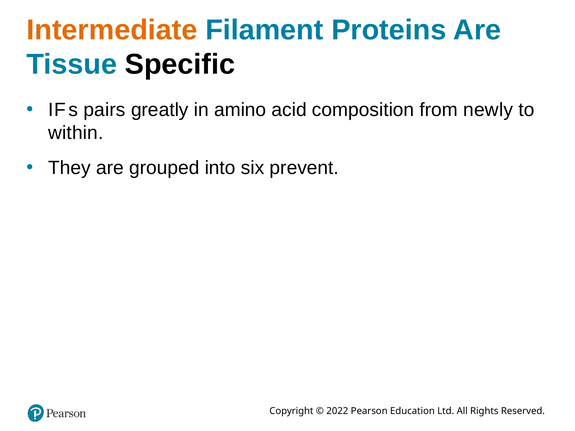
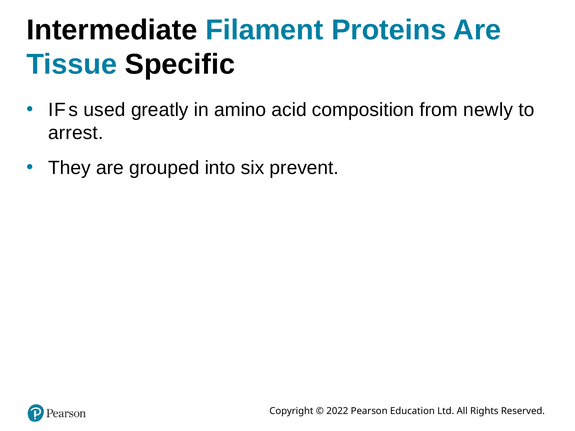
Intermediate colour: orange -> black
pairs: pairs -> used
within: within -> arrest
